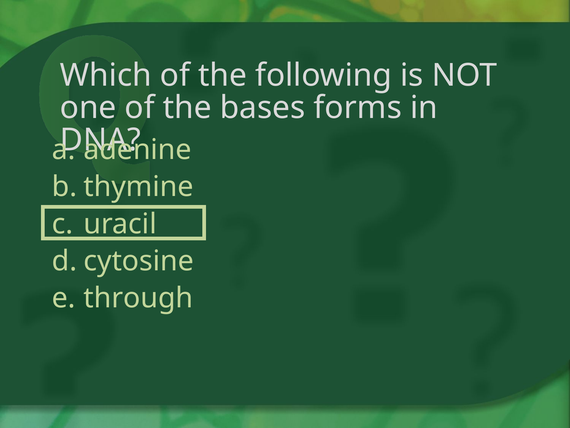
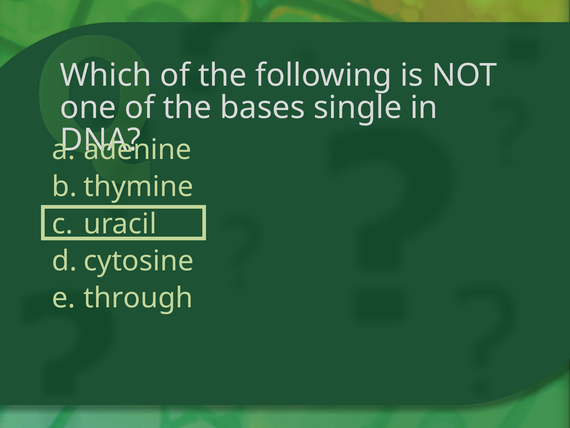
forms: forms -> single
